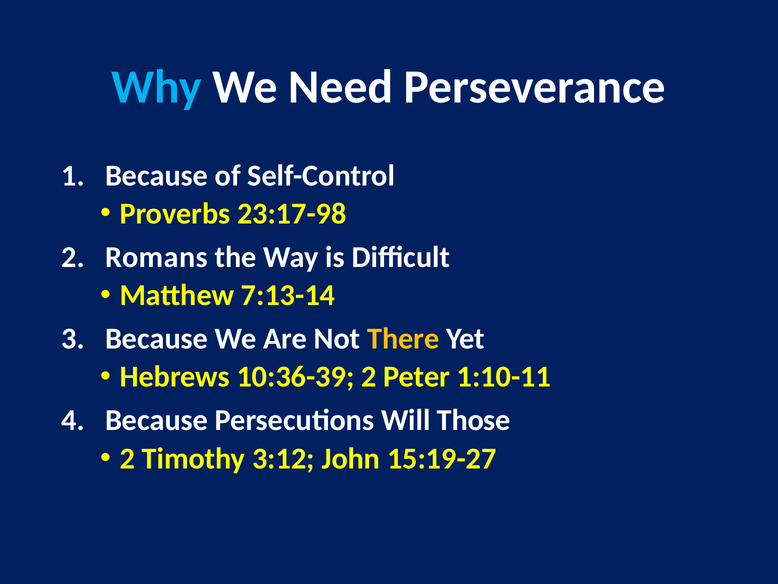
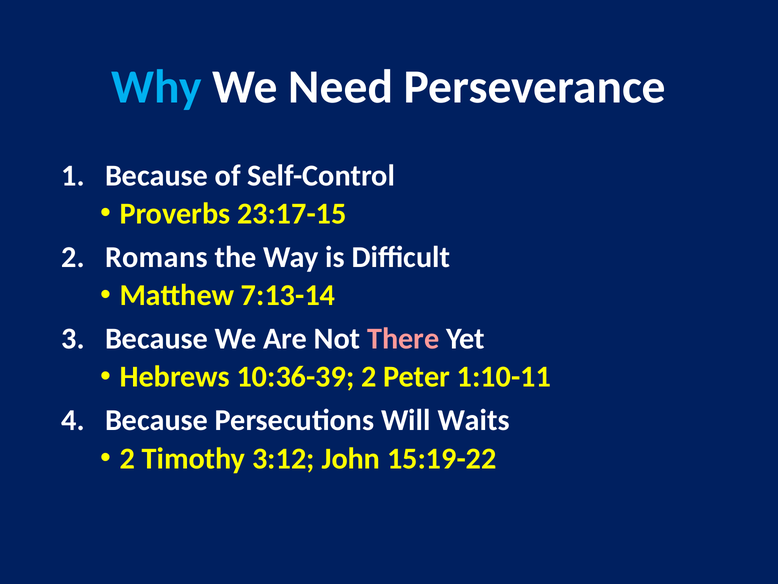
23:17-98: 23:17-98 -> 23:17-15
There colour: yellow -> pink
Those: Those -> Waits
15:19-27: 15:19-27 -> 15:19-22
